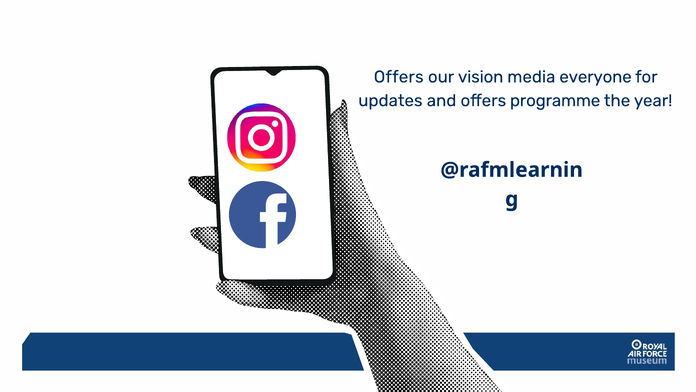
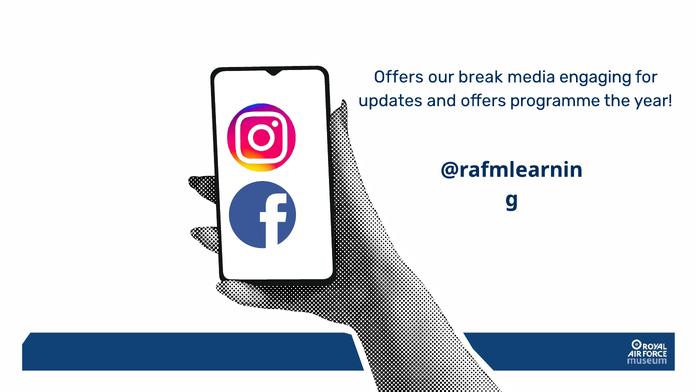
vision: vision -> break
everyone: everyone -> engaging
